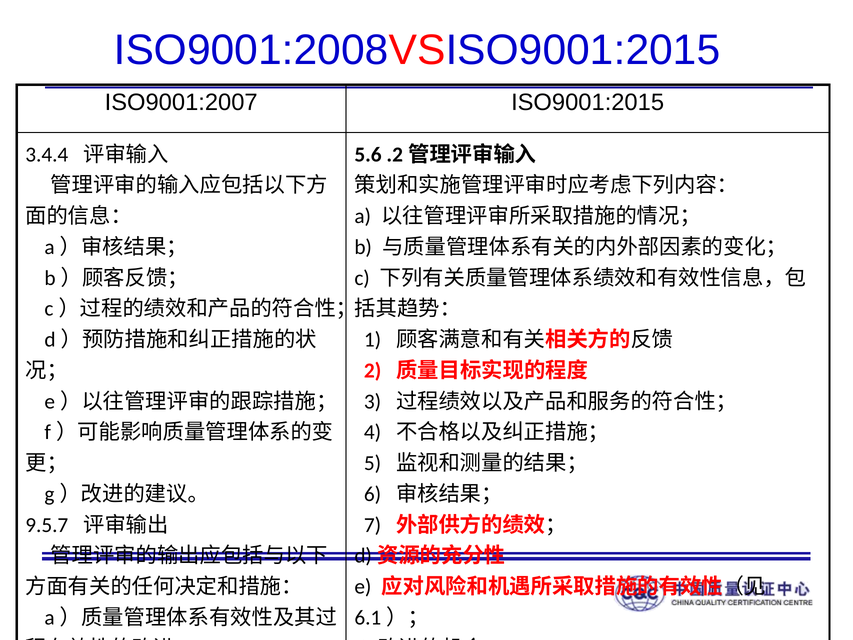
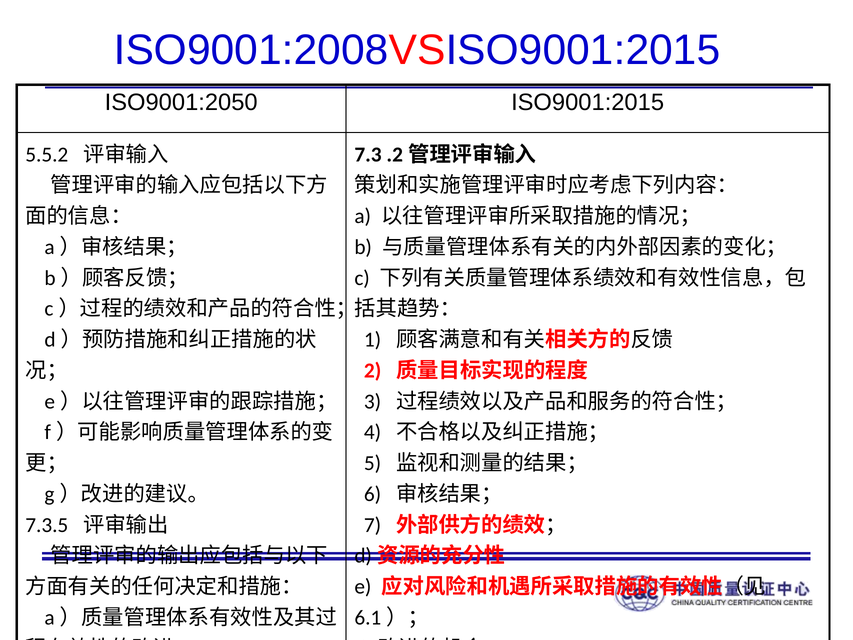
ISO9001:2007: ISO9001:2007 -> ISO9001:2050
3.4.4: 3.4.4 -> 5.5.2
5.6: 5.6 -> 7.3
9.5.7: 9.5.7 -> 7.3.5
